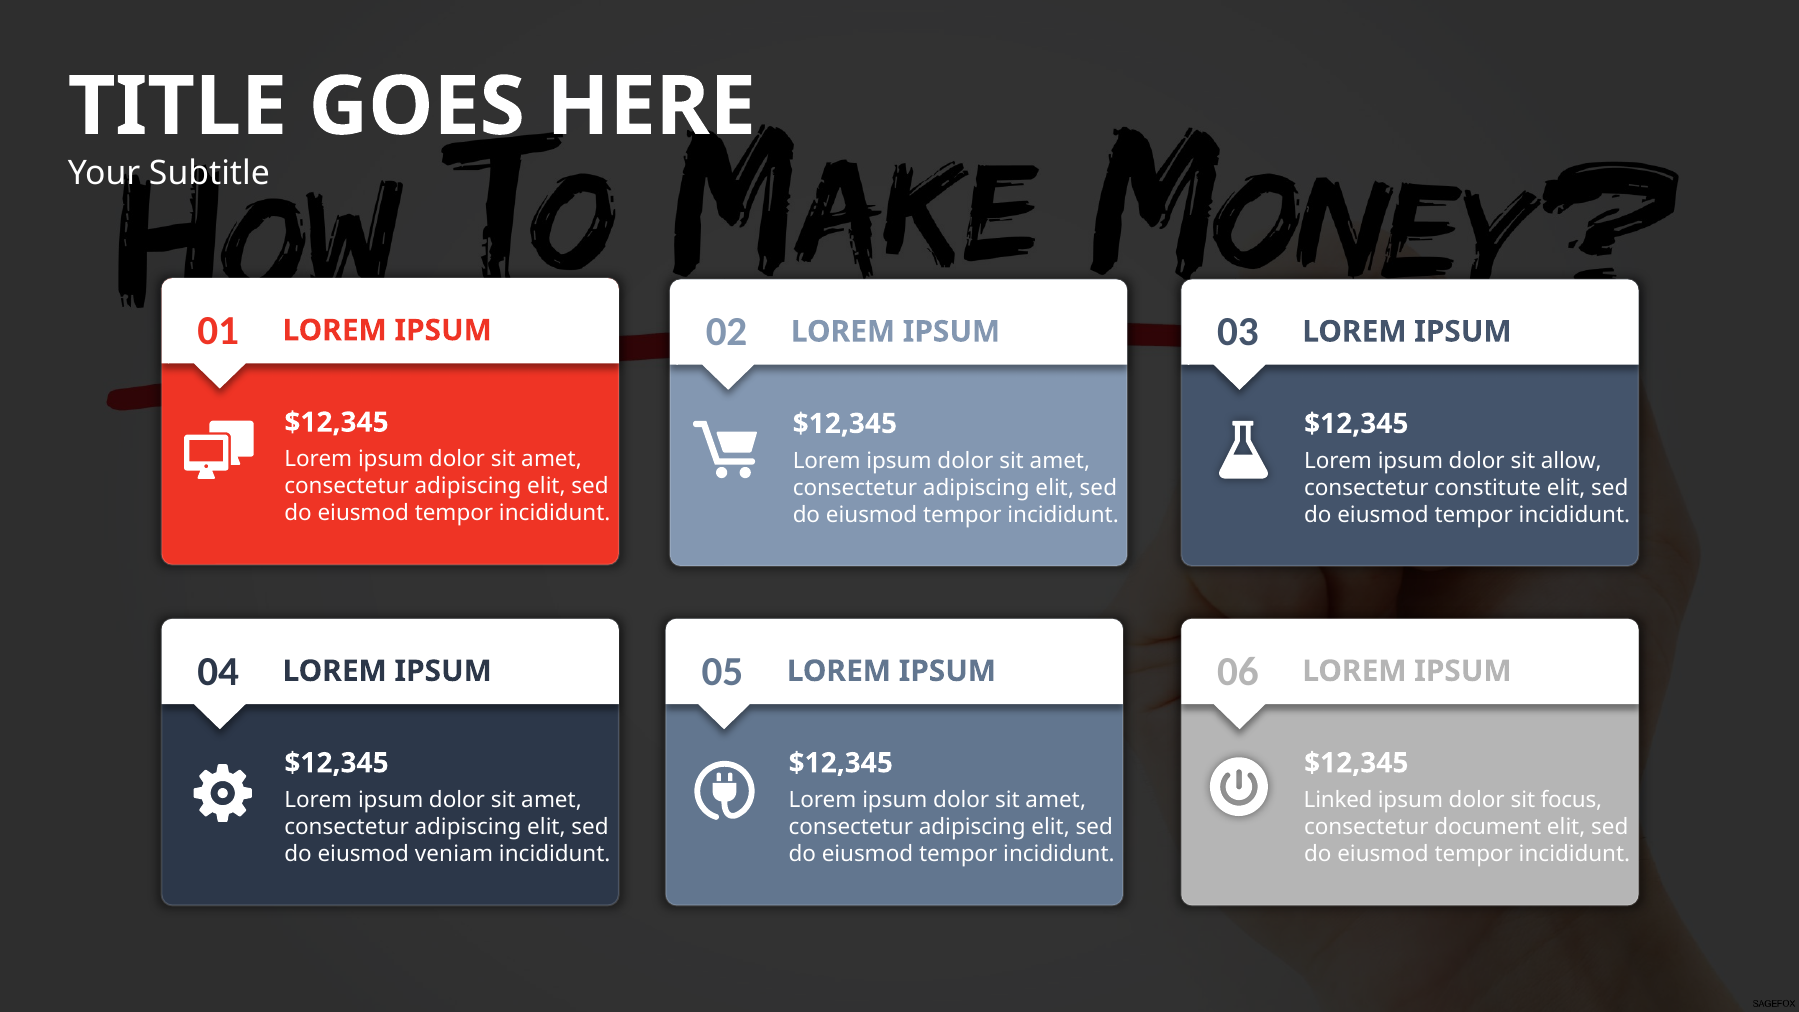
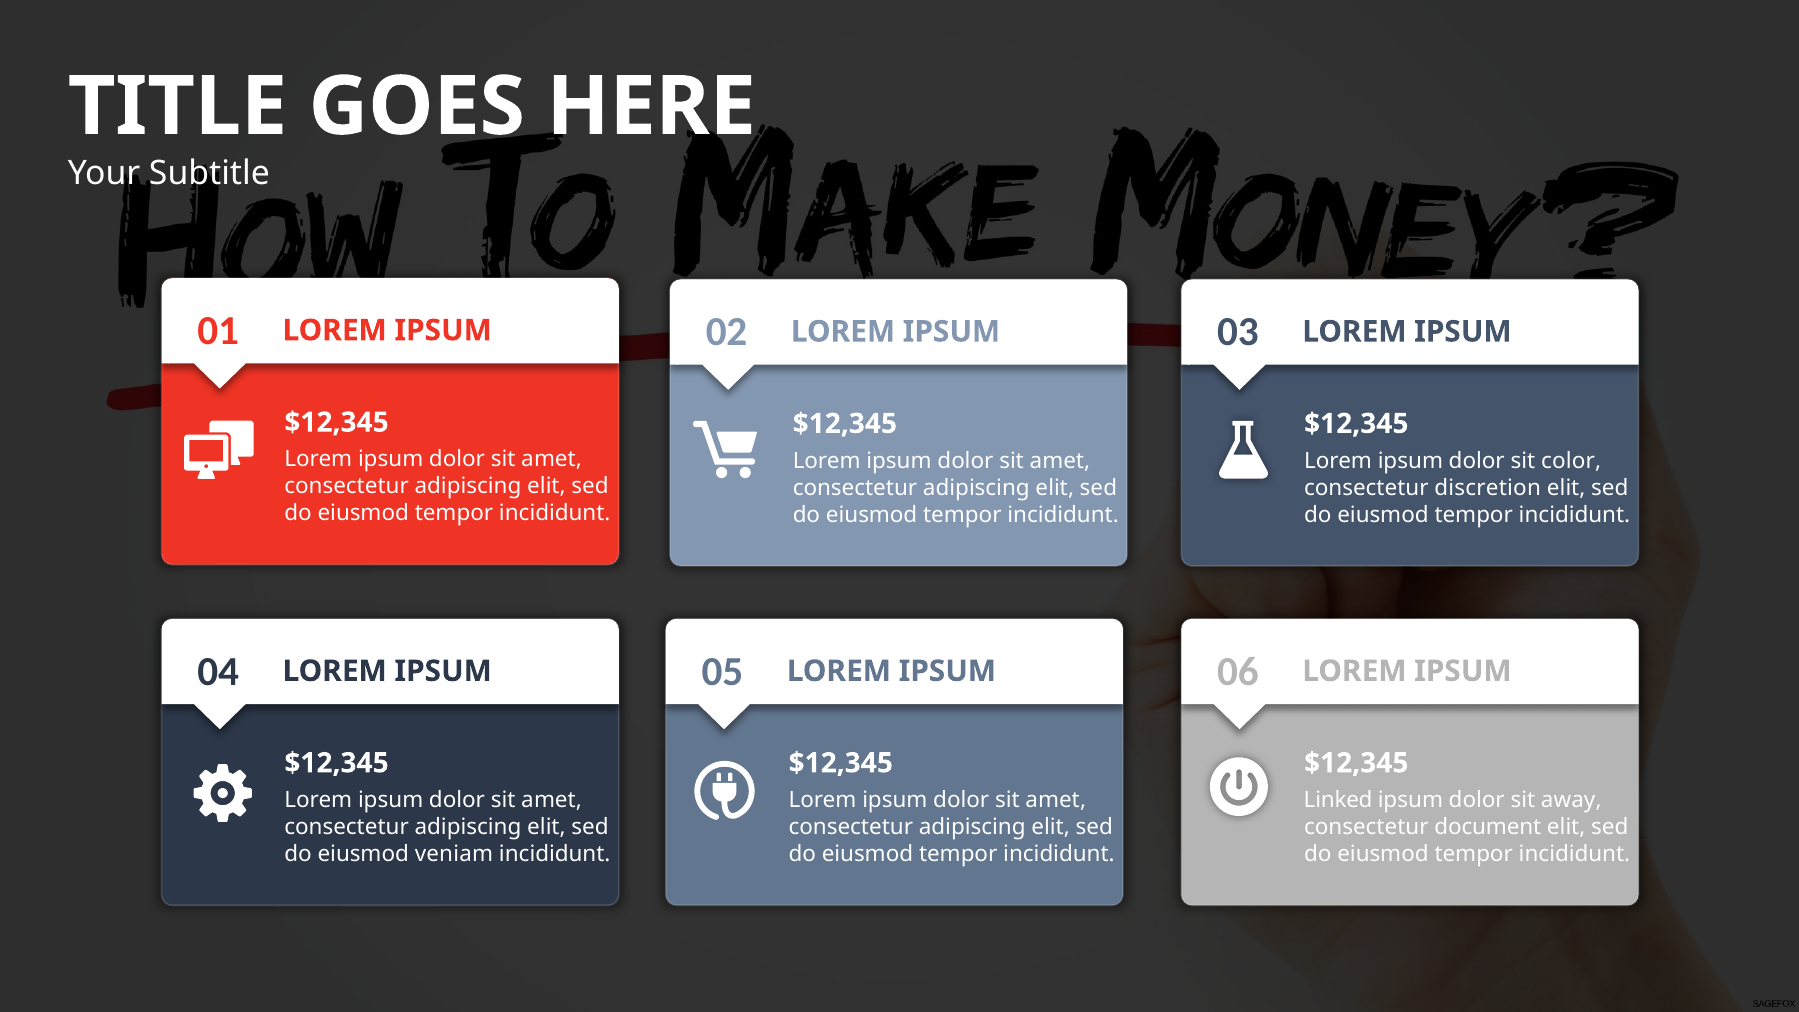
allow: allow -> color
constitute: constitute -> discretion
focus: focus -> away
